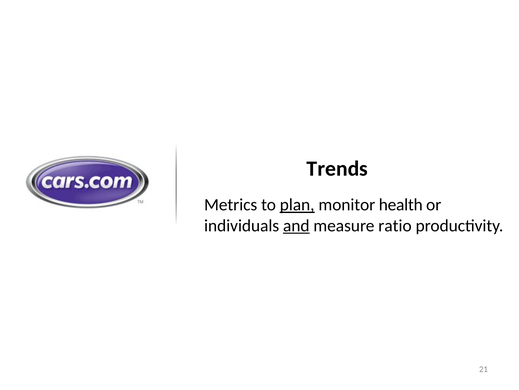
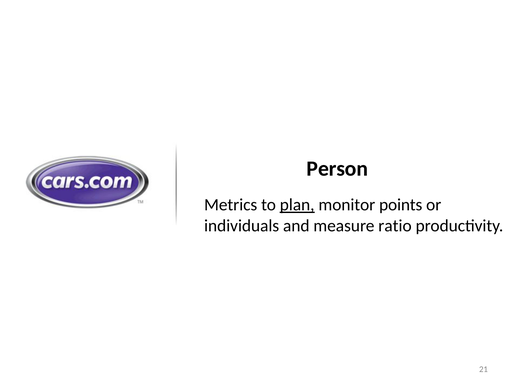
Trends: Trends -> Person
health: health -> points
and underline: present -> none
